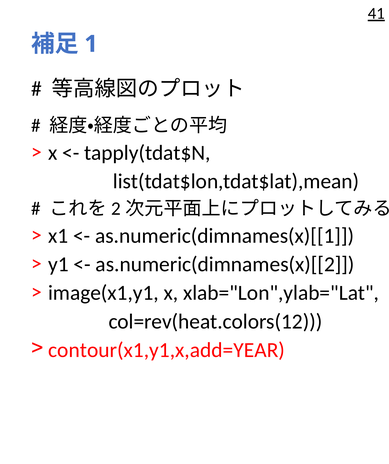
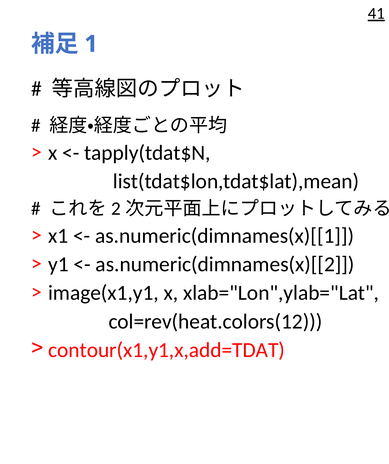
contour(x1,y1,x,add=YEAR: contour(x1,y1,x,add=YEAR -> contour(x1,y1,x,add=TDAT
